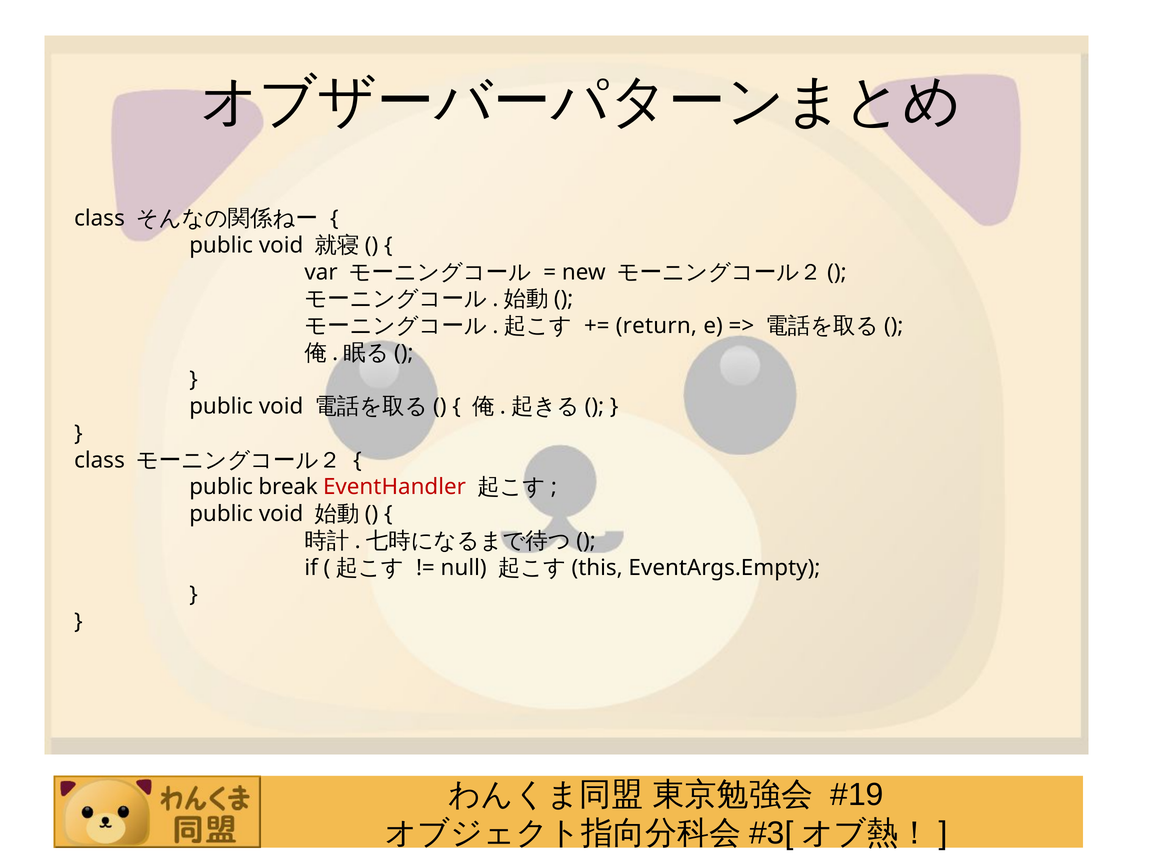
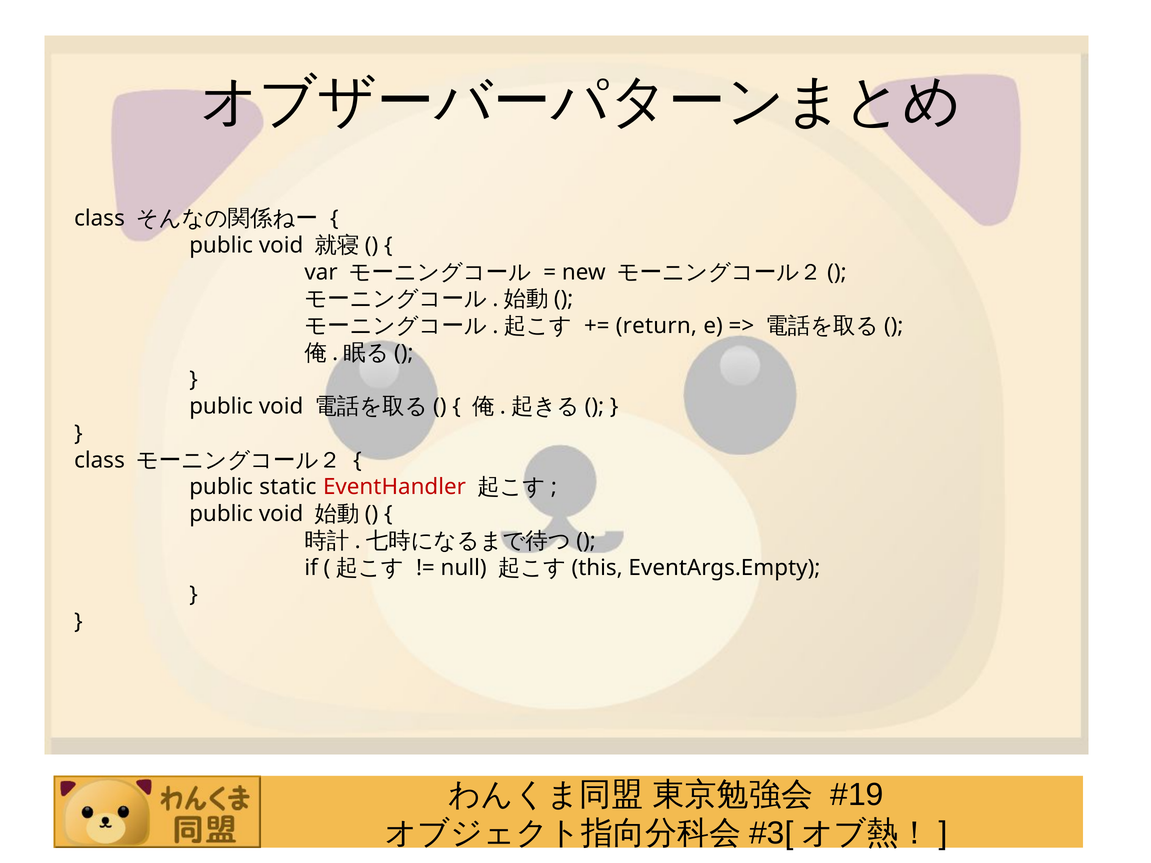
break: break -> static
